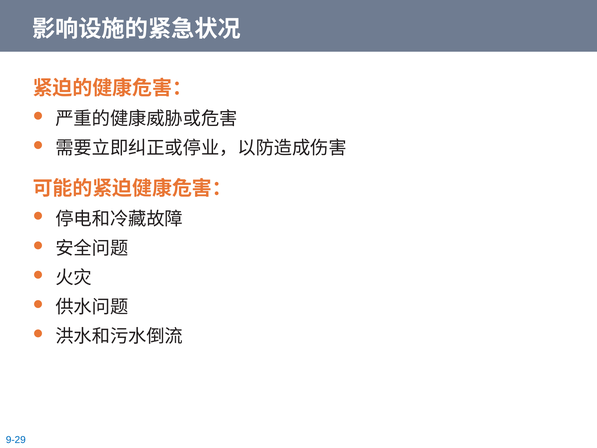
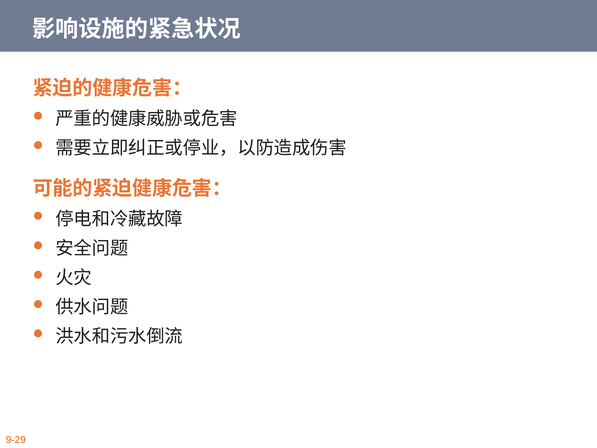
9-29 colour: blue -> orange
